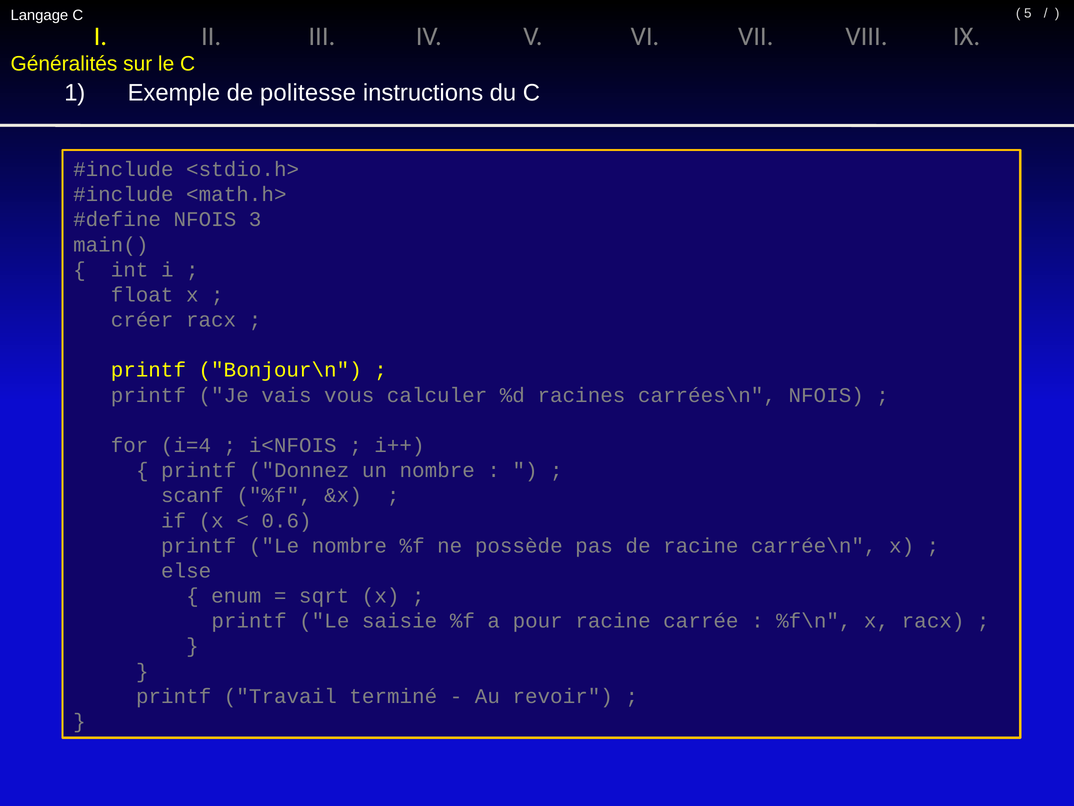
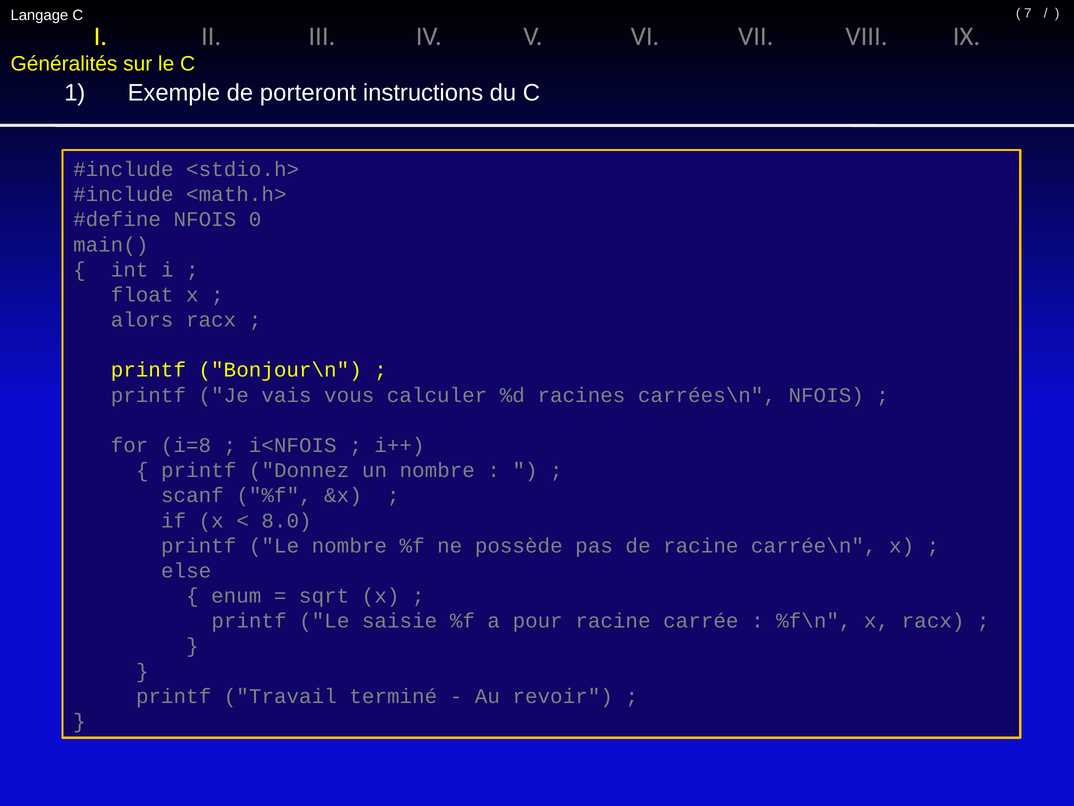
5: 5 -> 7
politesse: politesse -> porteront
3: 3 -> 0
créer: créer -> alors
i=4: i=4 -> i=8
0.6: 0.6 -> 8.0
